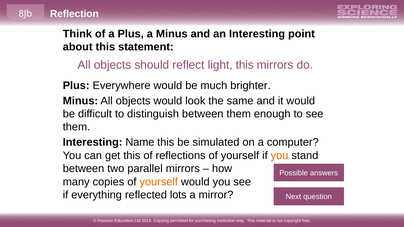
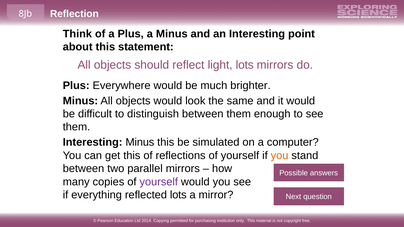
light this: this -> lots
Interesting Name: Name -> Minus
yourself at (159, 182) colour: orange -> purple
